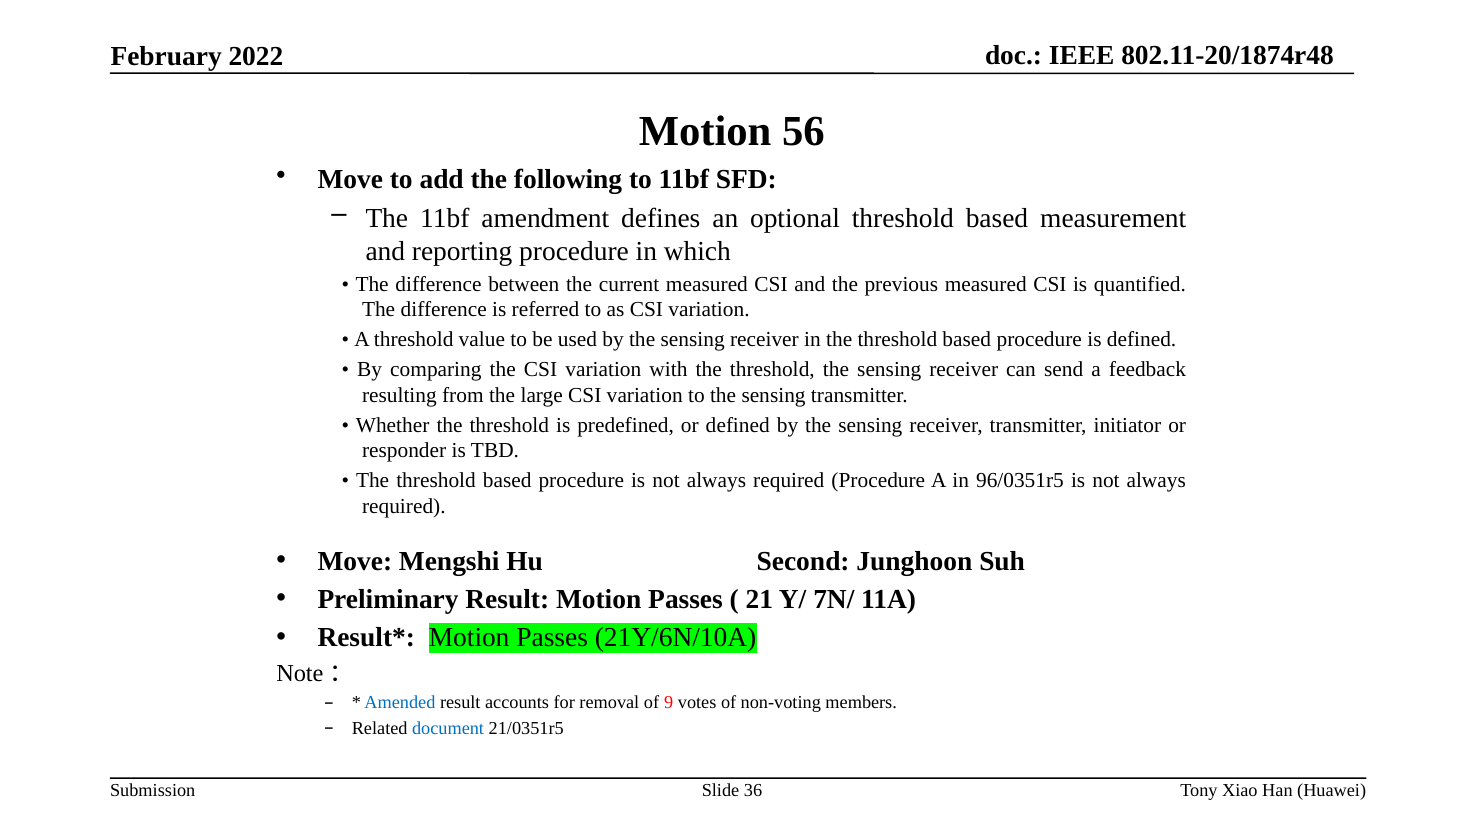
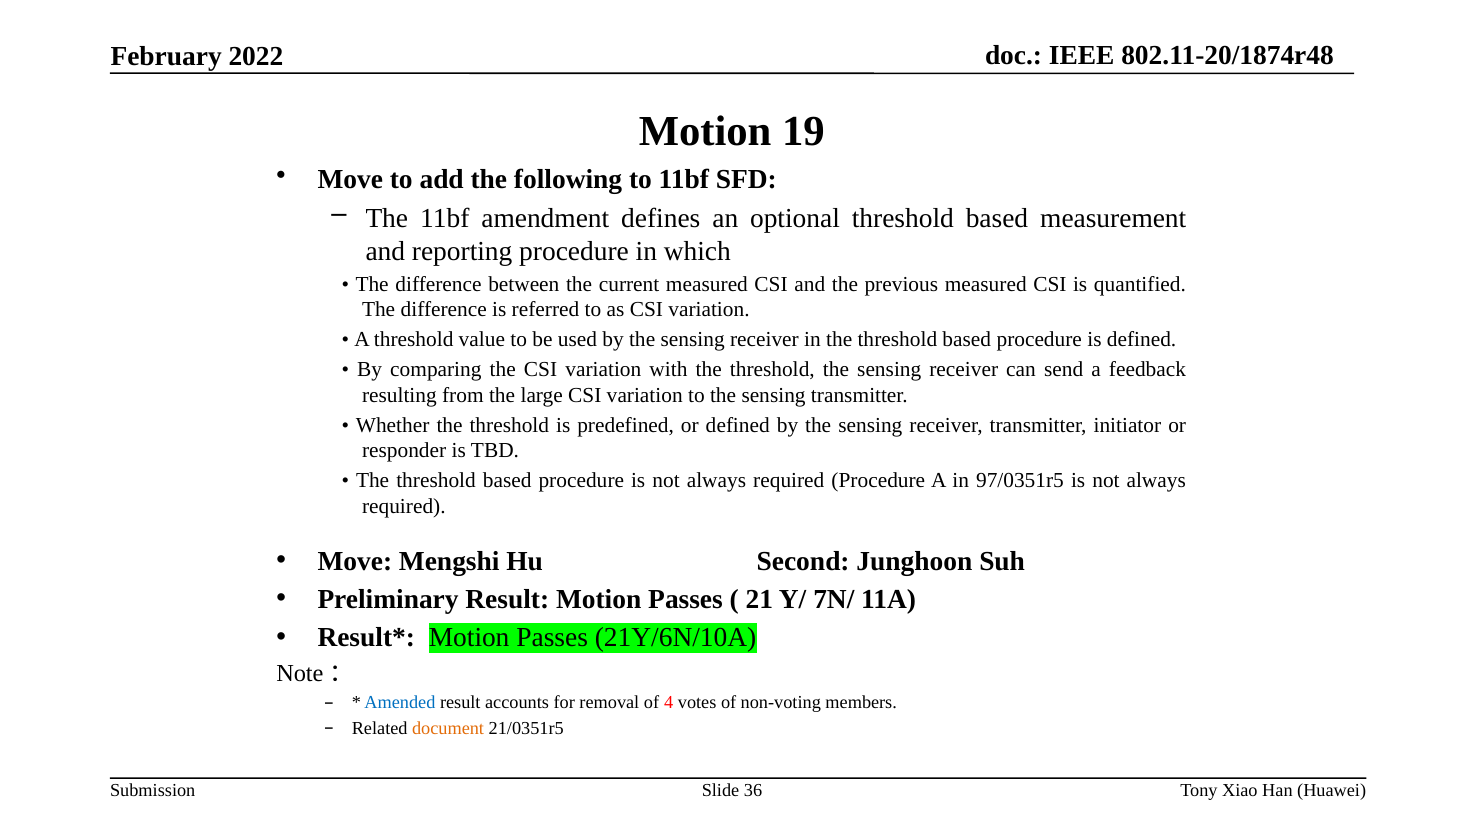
56: 56 -> 19
96/0351r5: 96/0351r5 -> 97/0351r5
9: 9 -> 4
document colour: blue -> orange
